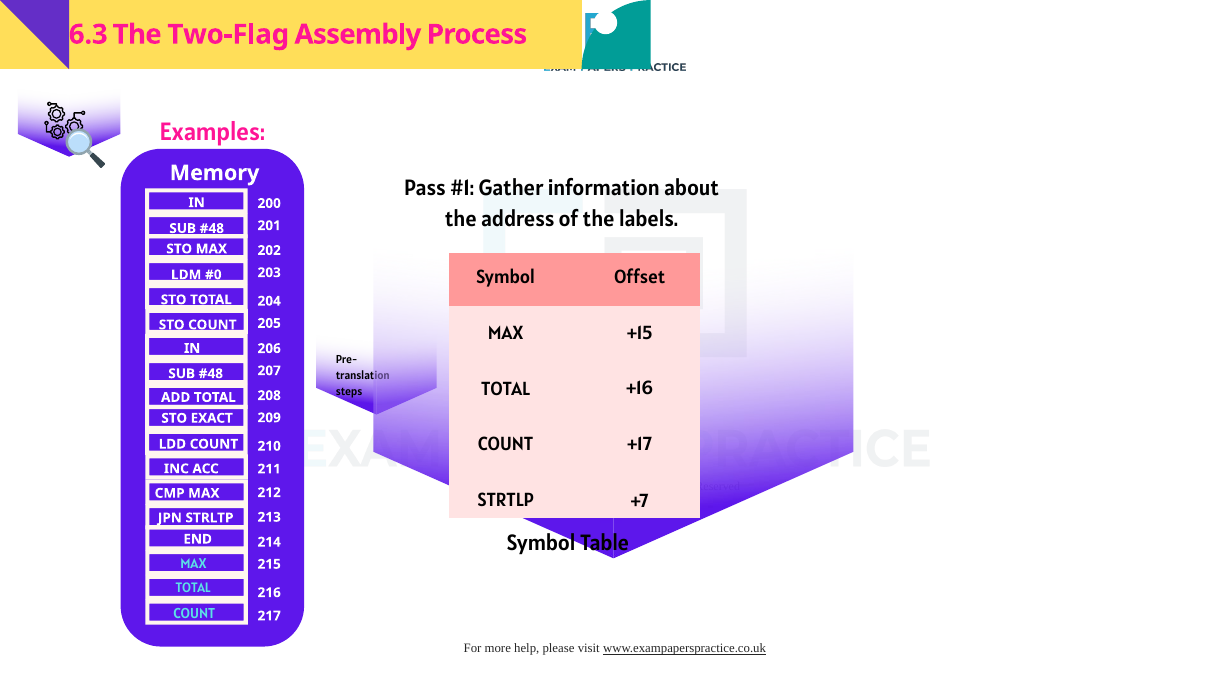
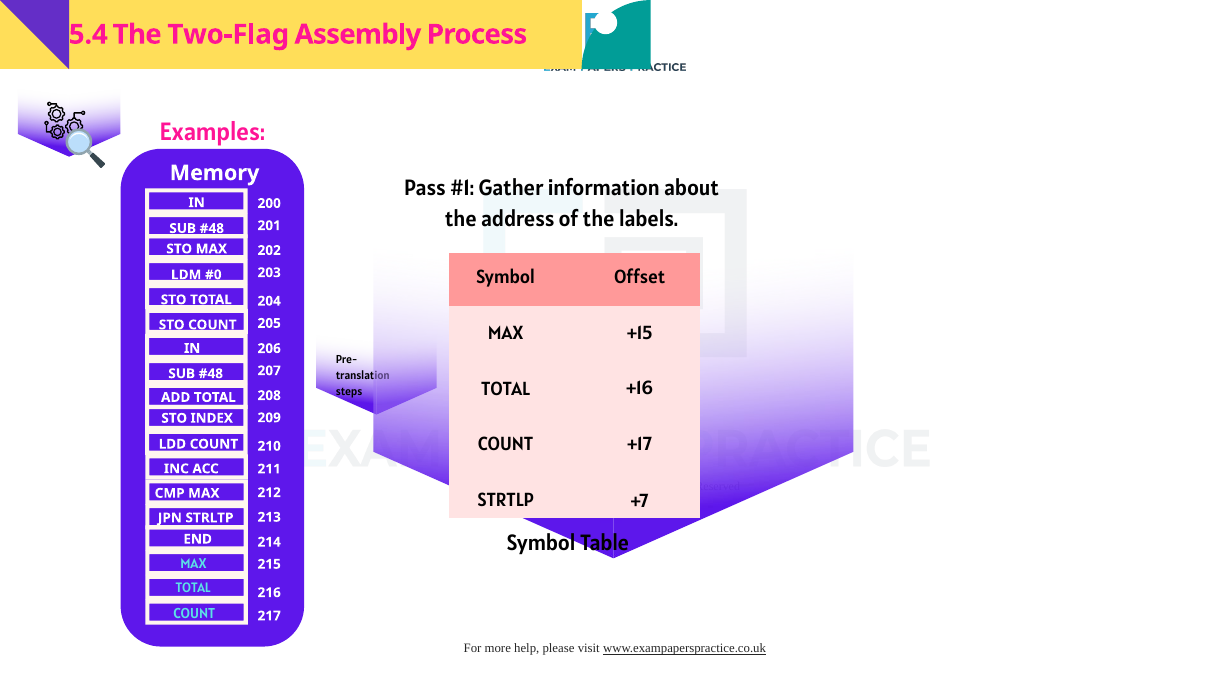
6.3: 6.3 -> 5.4
EXACT: EXACT -> INDEX
